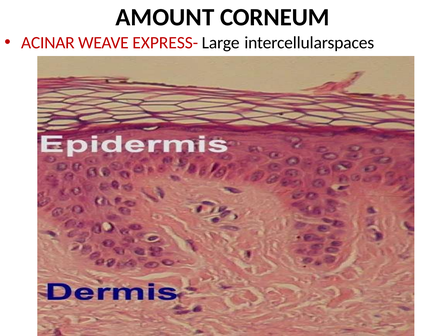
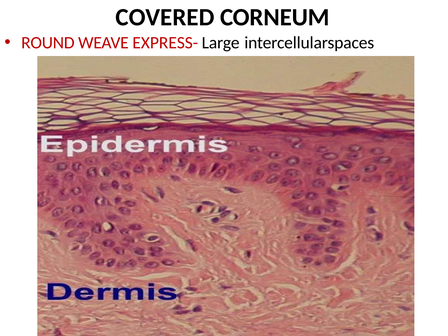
AMOUNT: AMOUNT -> COVERED
ACINAR: ACINAR -> ROUND
